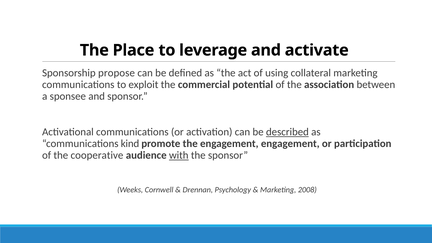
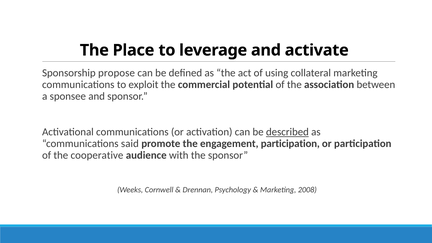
kind: kind -> said
engagement engagement: engagement -> participation
with underline: present -> none
